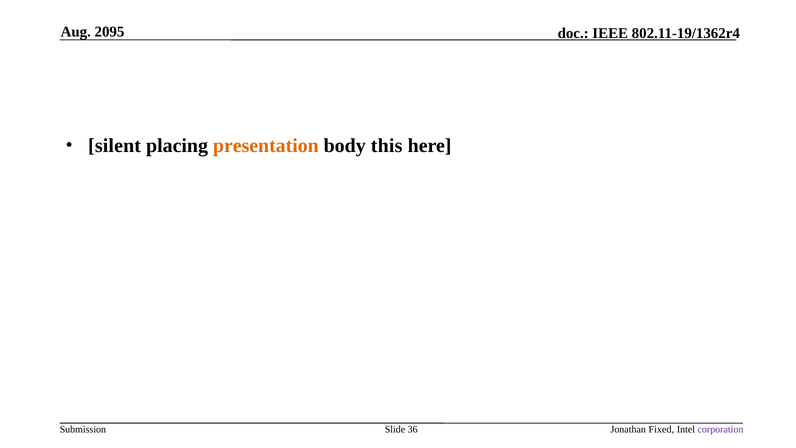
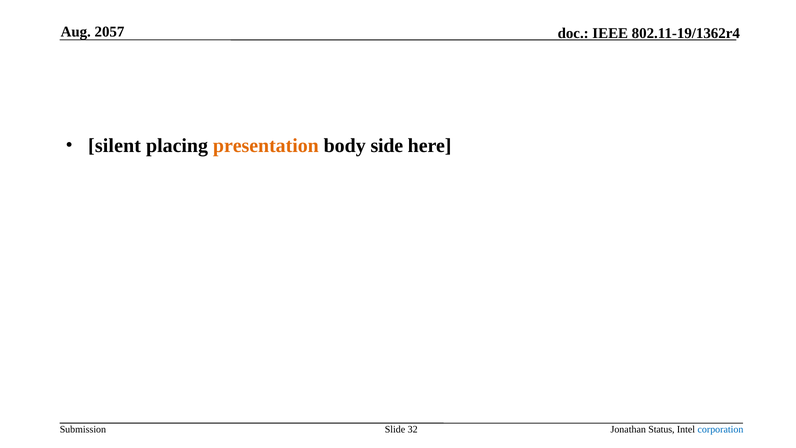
2095: 2095 -> 2057
this: this -> side
36: 36 -> 32
Fixed: Fixed -> Status
corporation colour: purple -> blue
